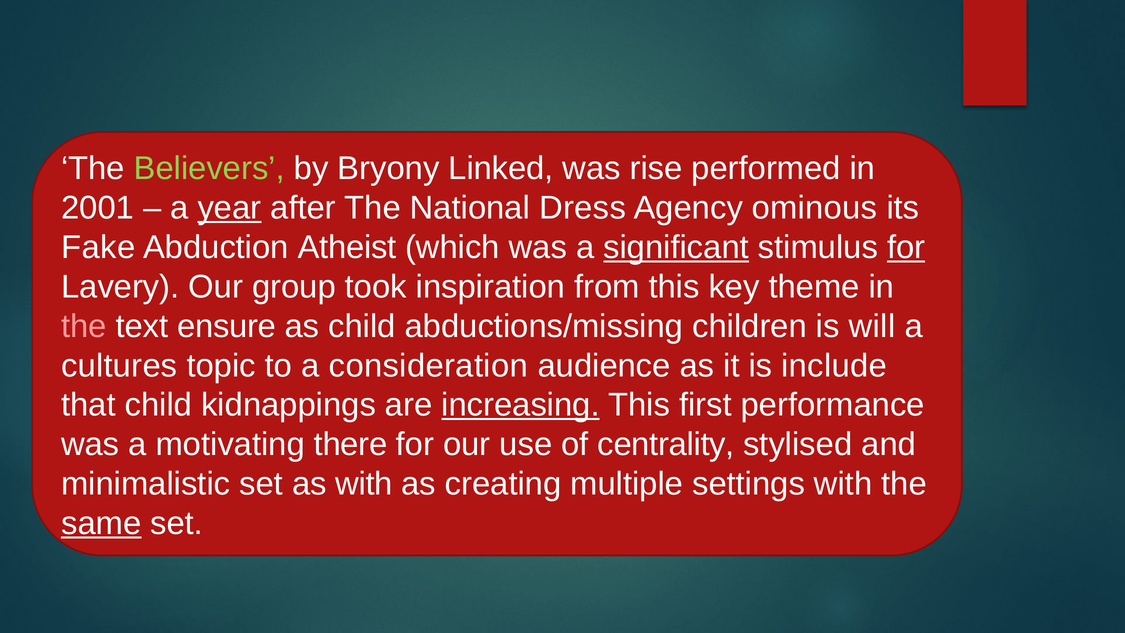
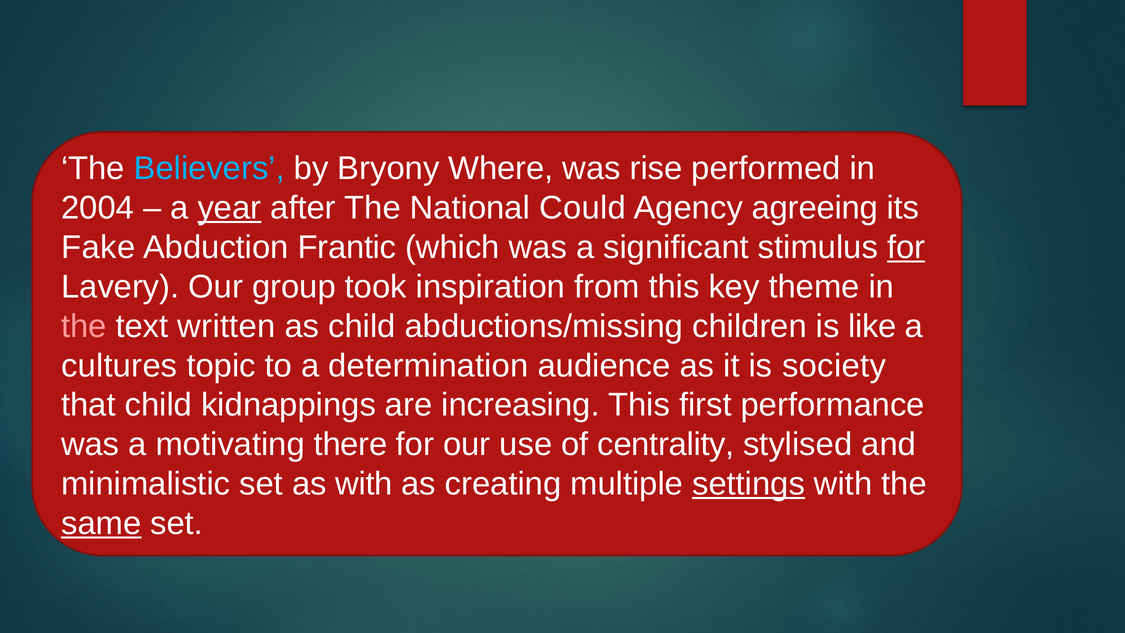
Believers colour: light green -> light blue
Linked: Linked -> Where
2001: 2001 -> 2004
Dress: Dress -> Could
ominous: ominous -> agreeing
Atheist: Atheist -> Frantic
significant underline: present -> none
ensure: ensure -> written
will: will -> like
consideration: consideration -> determination
include: include -> society
increasing underline: present -> none
settings underline: none -> present
